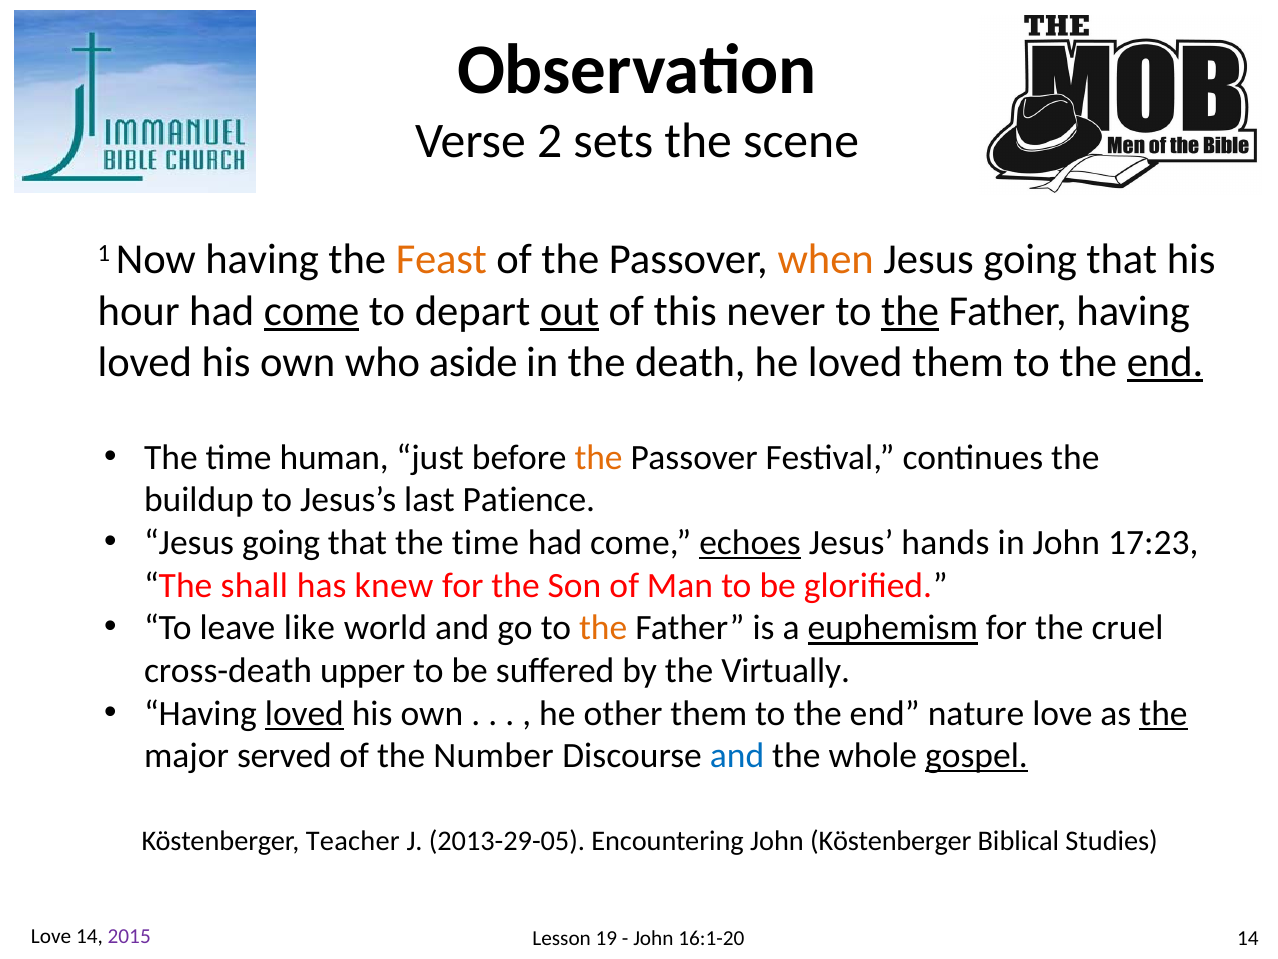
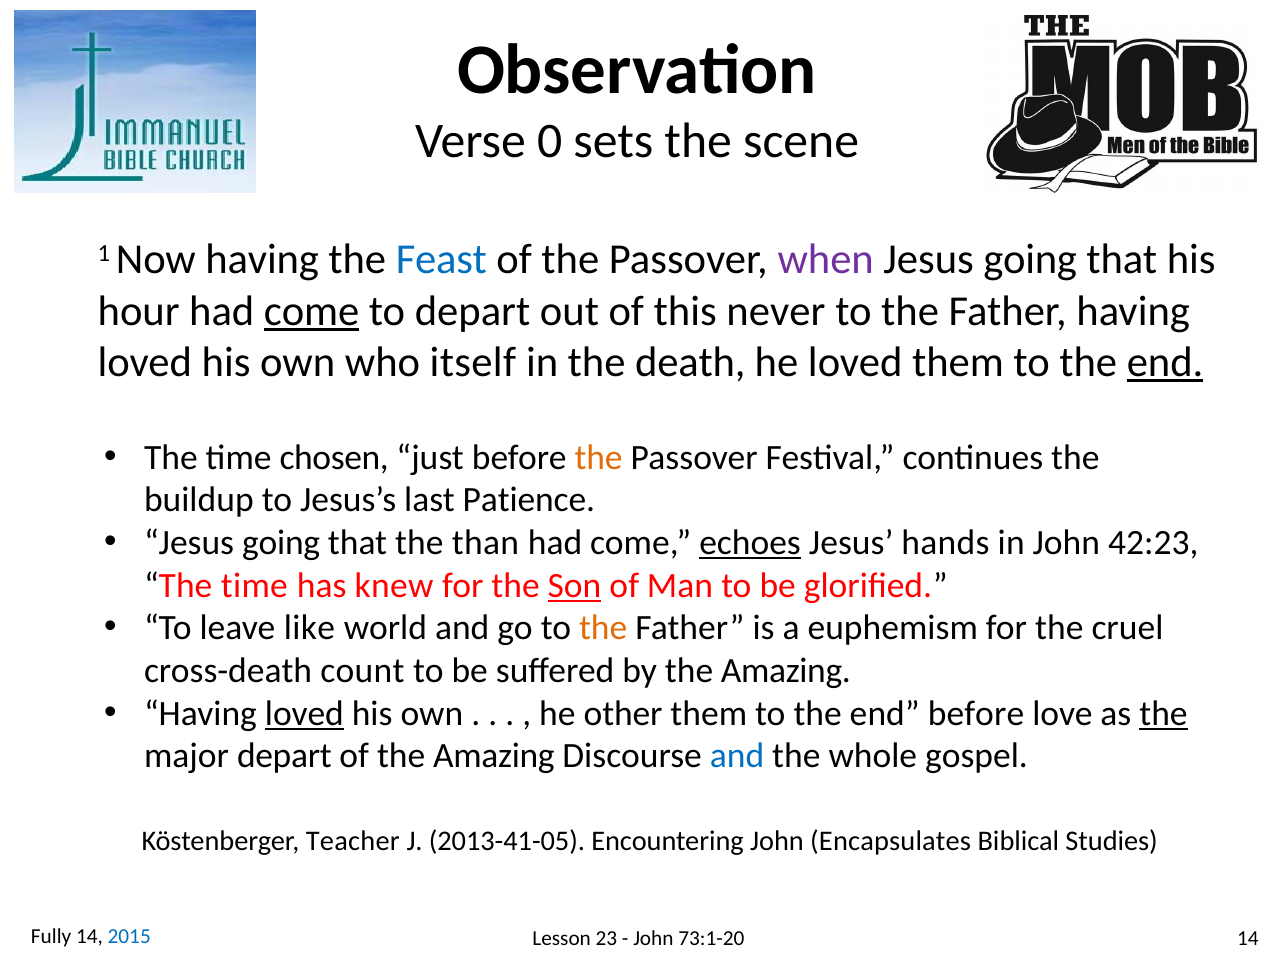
2: 2 -> 0
Feast colour: orange -> blue
when colour: orange -> purple
out underline: present -> none
the at (910, 311) underline: present -> none
aside: aside -> itself
human: human -> chosen
that the time: time -> than
17:23: 17:23 -> 42:23
shall at (254, 585): shall -> time
Son underline: none -> present
euphemism underline: present -> none
upper: upper -> count
by the Virtually: Virtually -> Amazing
end nature: nature -> before
major served: served -> depart
of the Number: Number -> Amazing
gospel underline: present -> none
2013-29-05: 2013-29-05 -> 2013-41-05
John Köstenberger: Köstenberger -> Encapsulates
Love at (51, 936): Love -> Fully
2015 colour: purple -> blue
19: 19 -> 23
16:1-20: 16:1-20 -> 73:1-20
